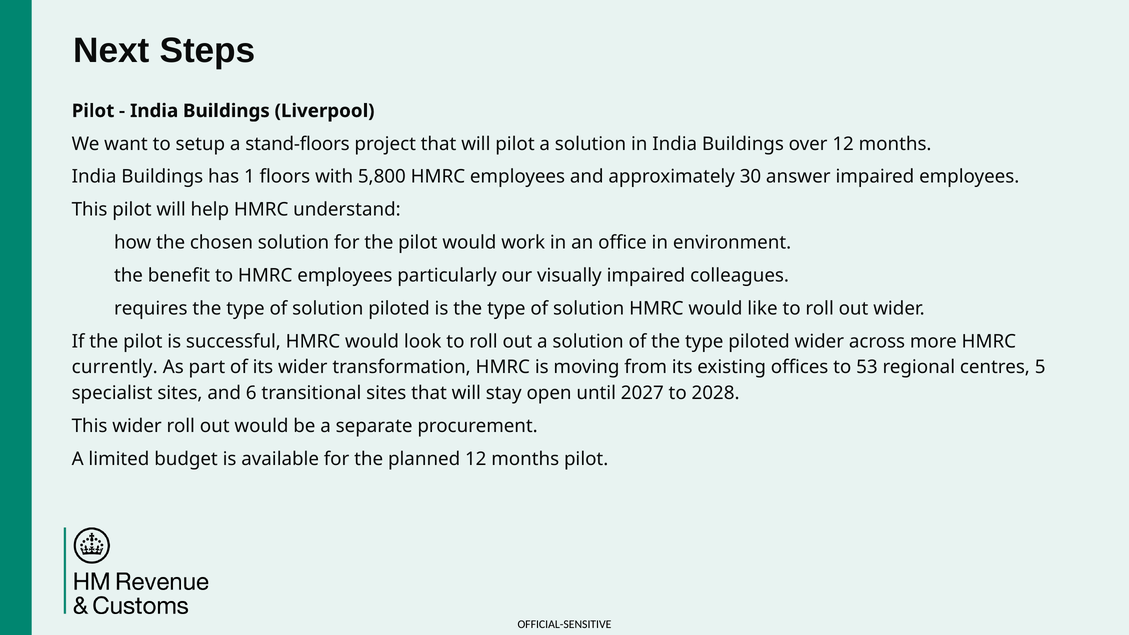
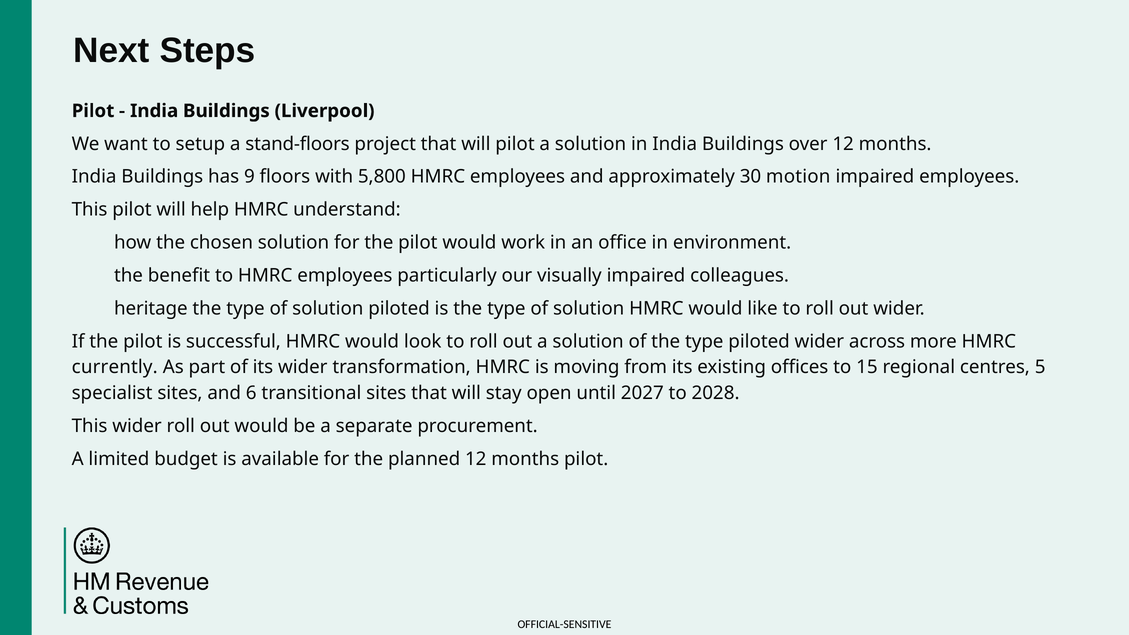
1: 1 -> 9
answer: answer -> motion
requires: requires -> heritage
53: 53 -> 15
